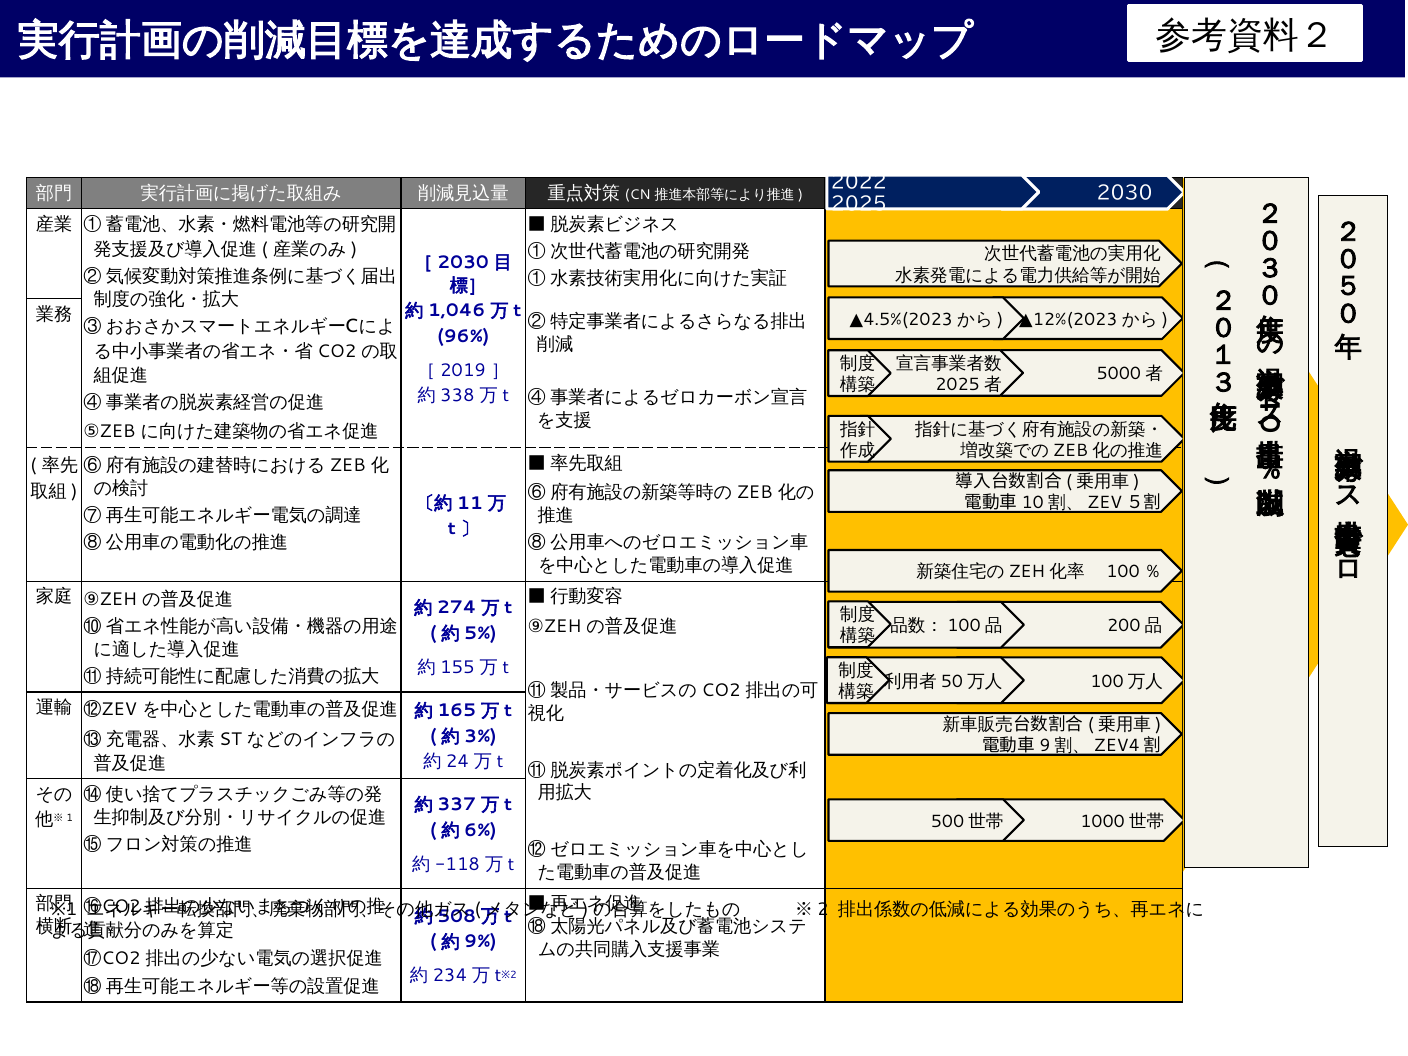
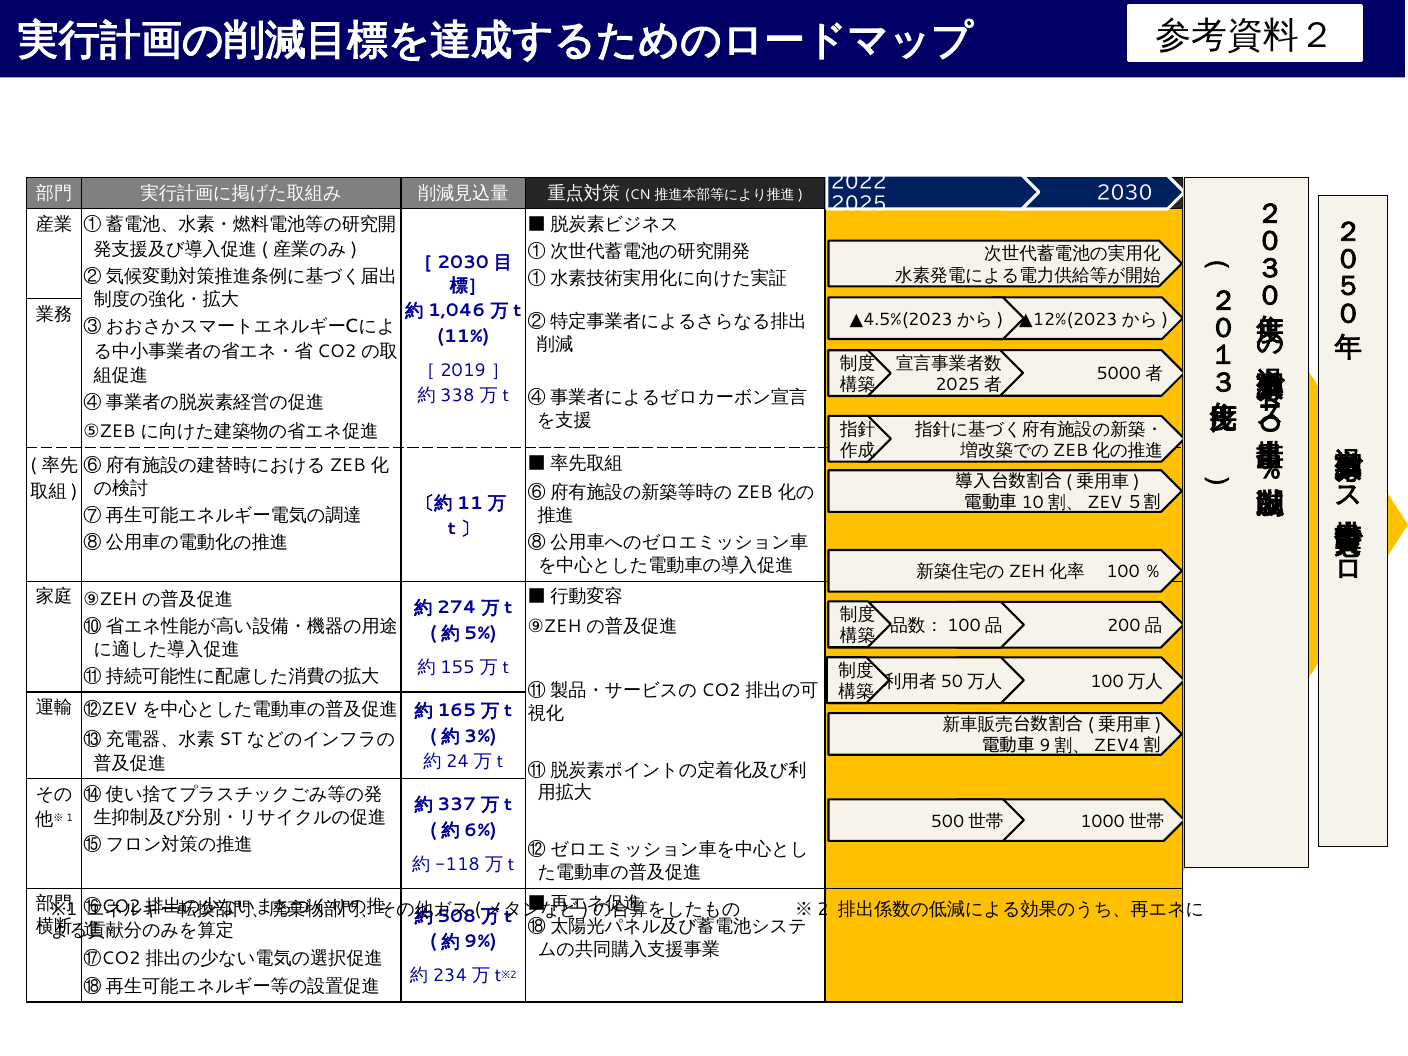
96%: 96% -> 11%
